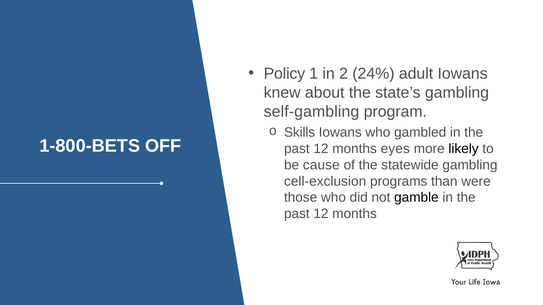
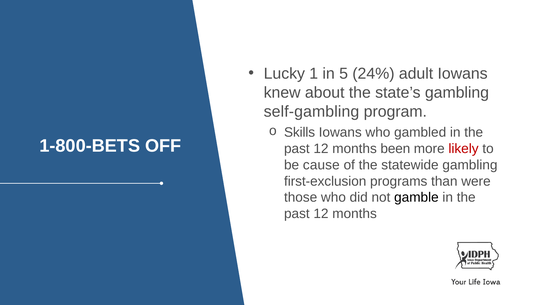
Policy: Policy -> Lucky
2: 2 -> 5
eyes: eyes -> been
likely colour: black -> red
cell-exclusion: cell-exclusion -> first-exclusion
